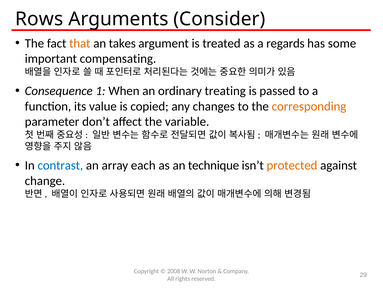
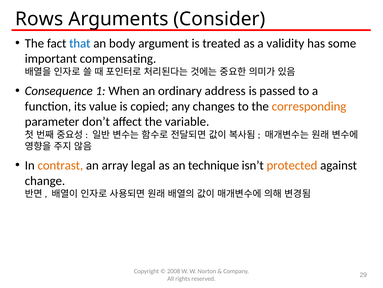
that colour: orange -> blue
takes: takes -> body
regards: regards -> validity
treating: treating -> address
contrast colour: blue -> orange
each: each -> legal
